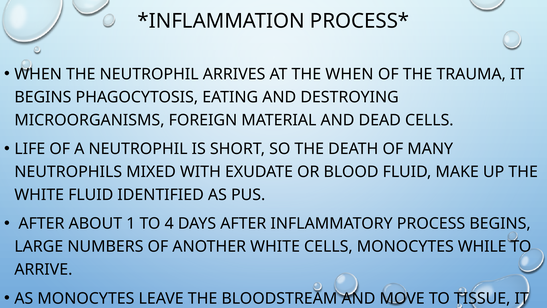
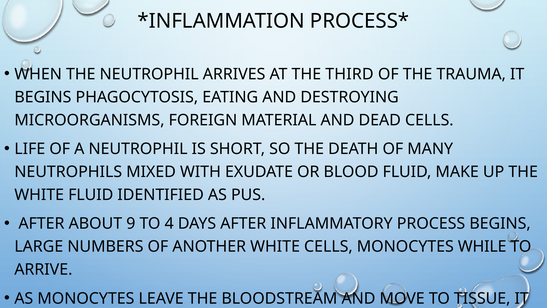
THE WHEN: WHEN -> THIRD
1: 1 -> 9
